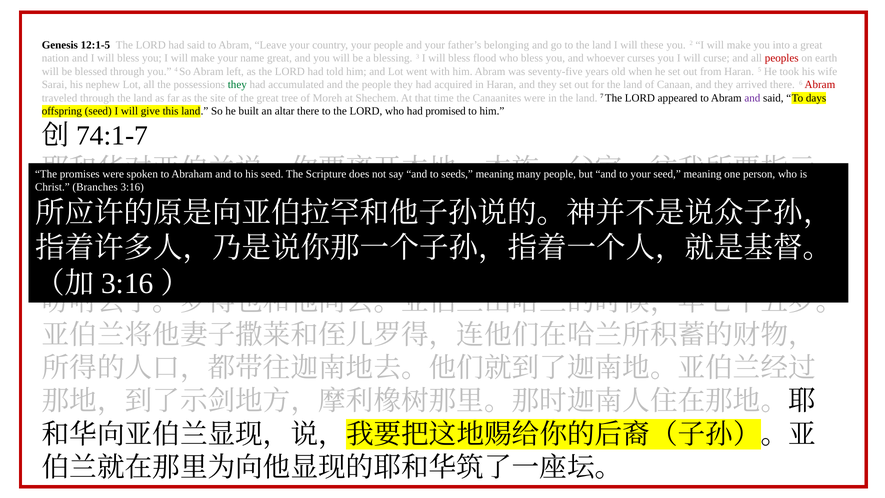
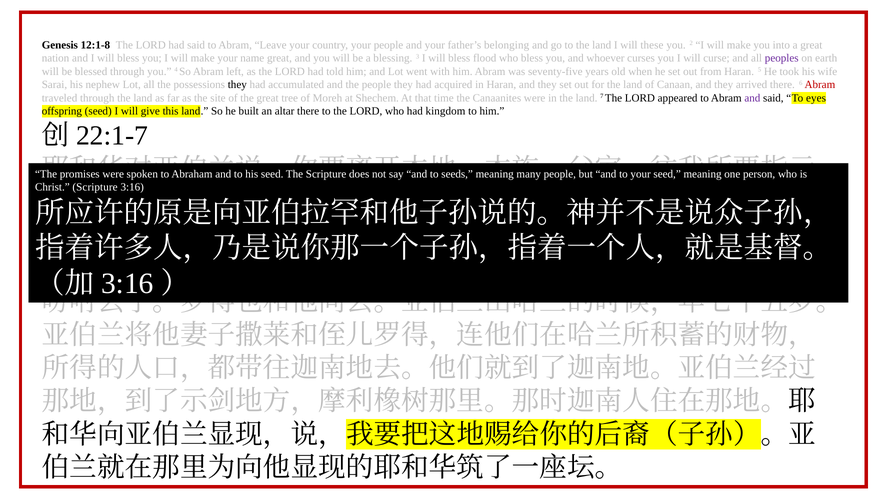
12:1-5: 12:1-5 -> 12:1-8
peoples colour: red -> purple
they at (237, 85) colour: green -> black
days: days -> eyes
promised: promised -> kingdom
74:1-7: 74:1-7 -> 22:1-7
Christ Branches: Branches -> Scripture
